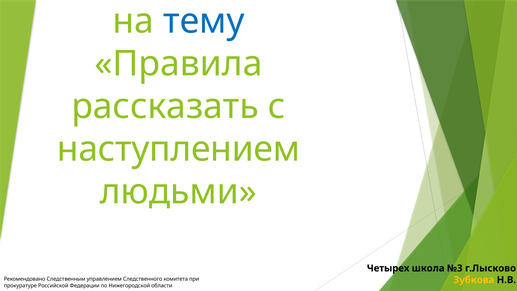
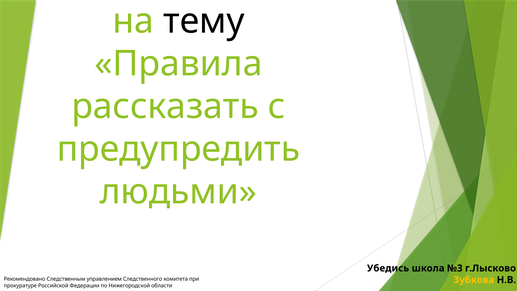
тему colour: blue -> black
наступлением: наступлением -> предупредить
Четырех: Четырех -> Убедись
